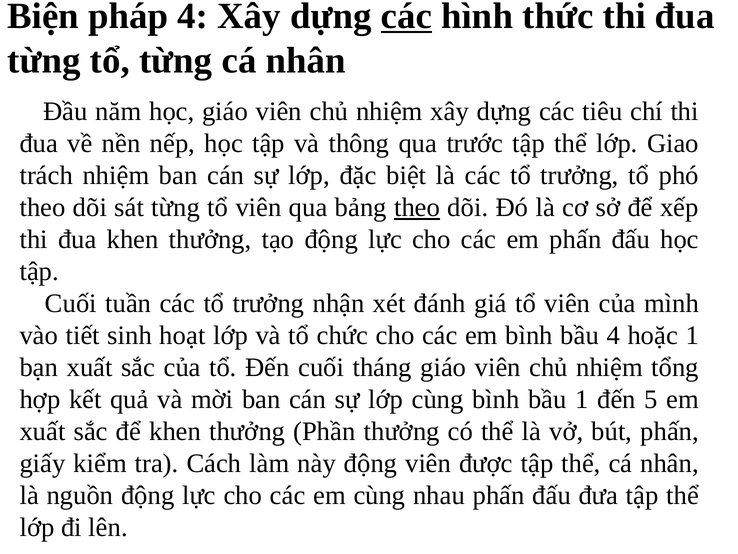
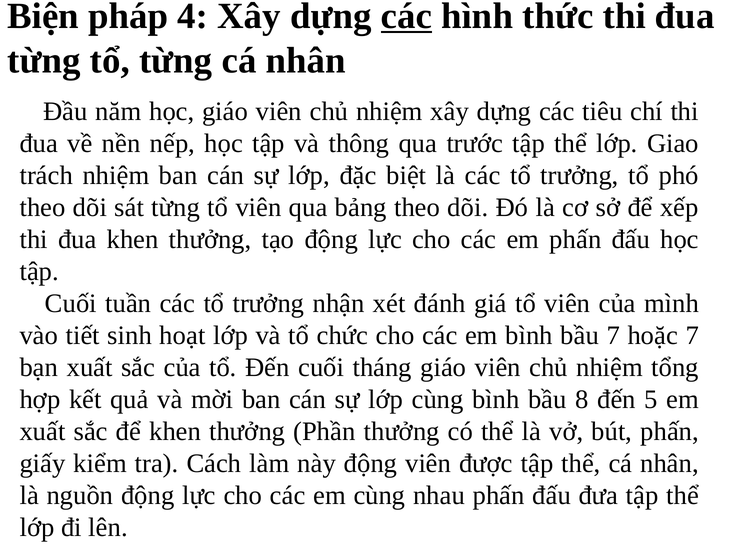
theo at (417, 207) underline: present -> none
bầu 4: 4 -> 7
hoặc 1: 1 -> 7
bầu 1: 1 -> 8
